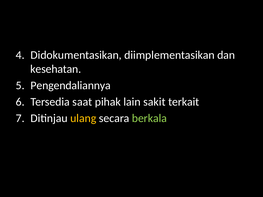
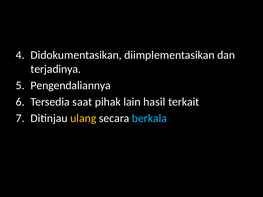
kesehatan: kesehatan -> terjadinya
sakit: sakit -> hasil
berkala colour: light green -> light blue
